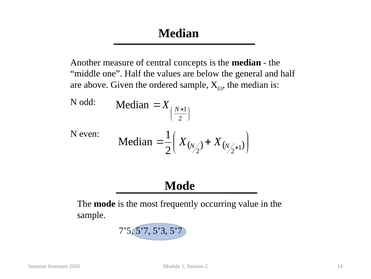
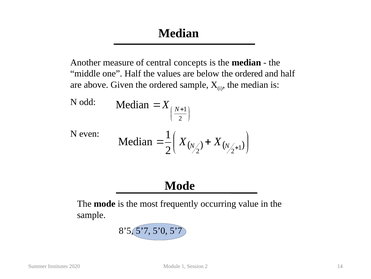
below the general: general -> ordered
7’5: 7’5 -> 8’5
5’3: 5’3 -> 5’0
